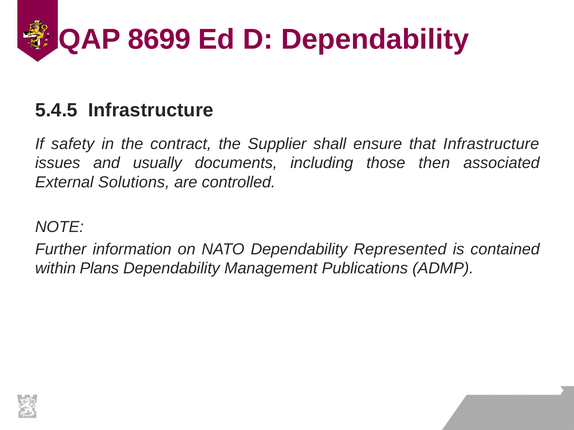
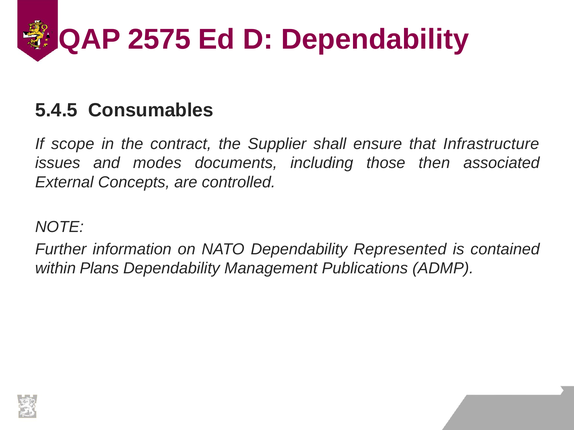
8699: 8699 -> 2575
5.4.5 Infrastructure: Infrastructure -> Consumables
safety: safety -> scope
usually: usually -> modes
Solutions: Solutions -> Concepts
